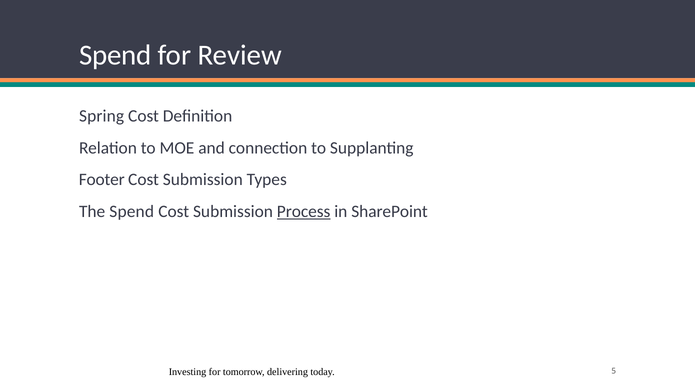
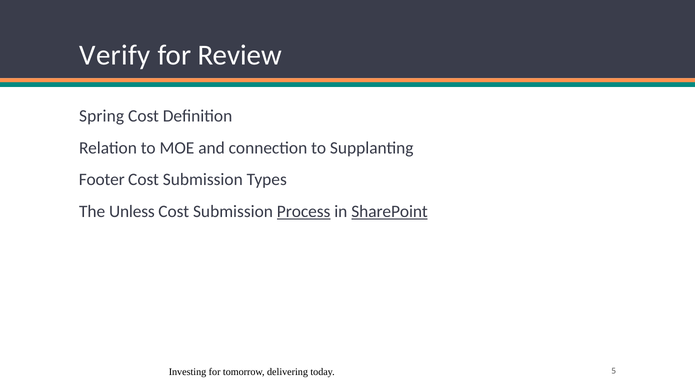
Spend at (115, 55): Spend -> Verify
The Spend: Spend -> Unless
SharePoint underline: none -> present
